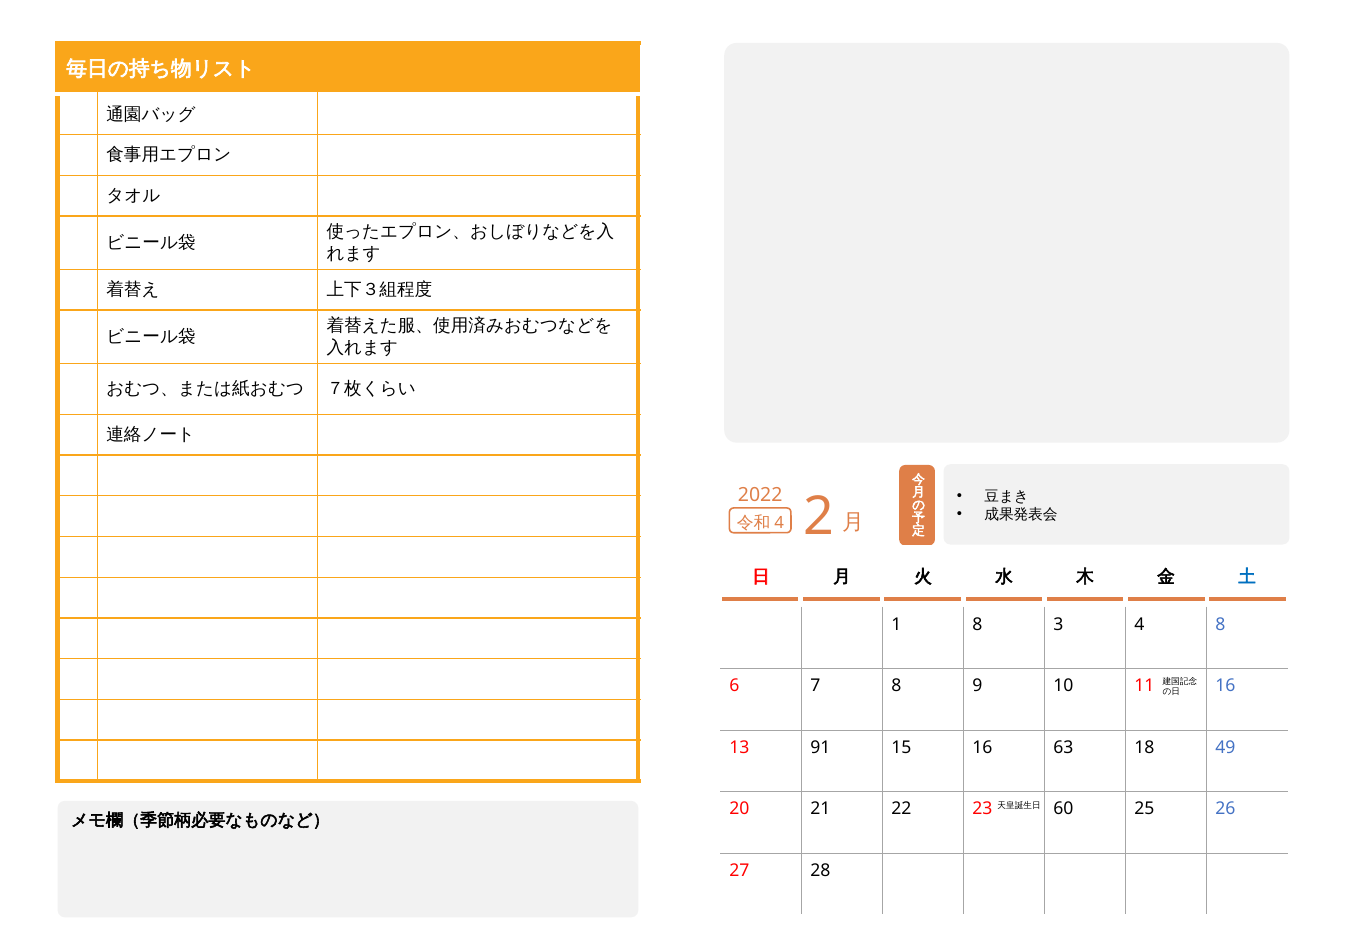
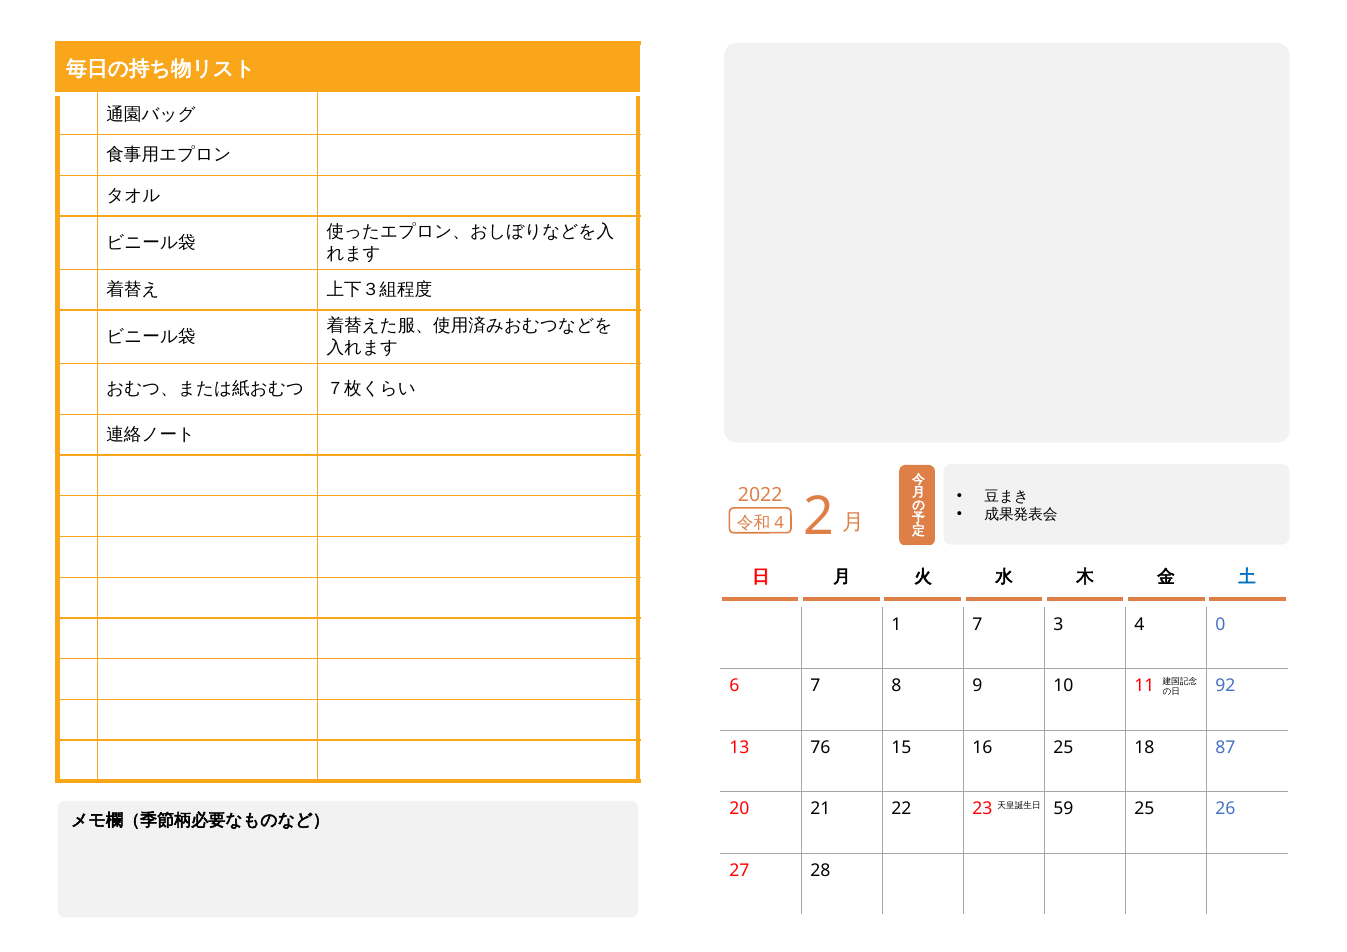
1 8: 8 -> 7
4 8: 8 -> 0
11 16: 16 -> 92
91: 91 -> 76
16 63: 63 -> 25
49: 49 -> 87
60: 60 -> 59
